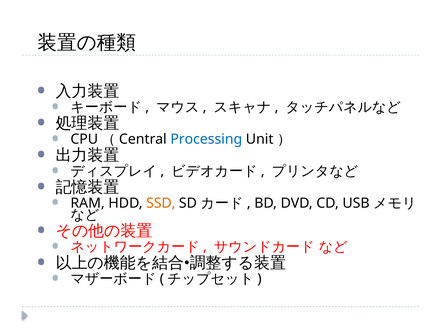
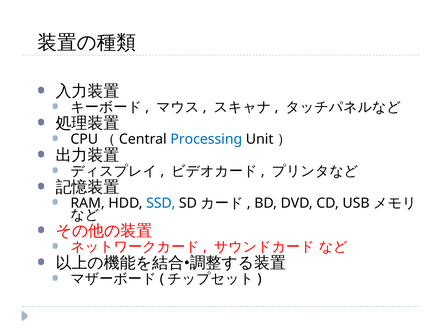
SSD colour: orange -> blue
